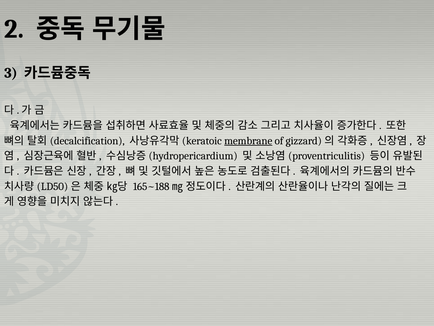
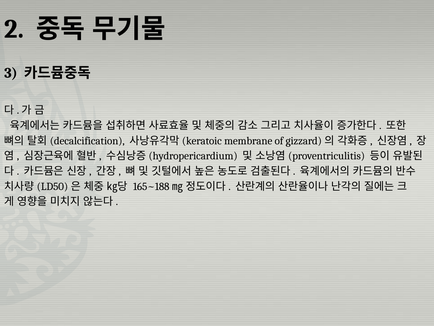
membrane underline: present -> none
